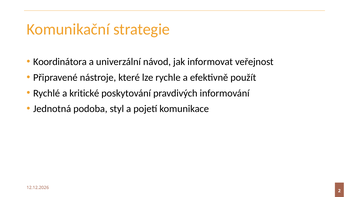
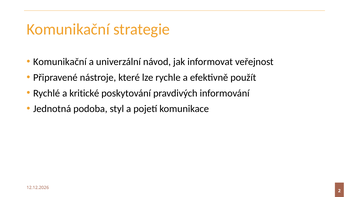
Koordinátora at (60, 62): Koordinátora -> Komunikační
